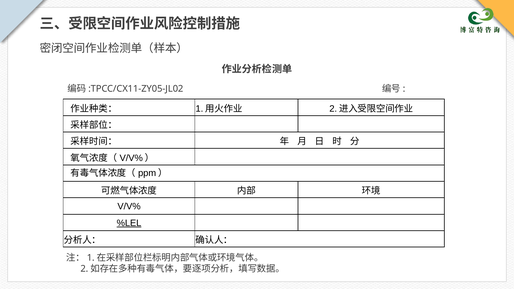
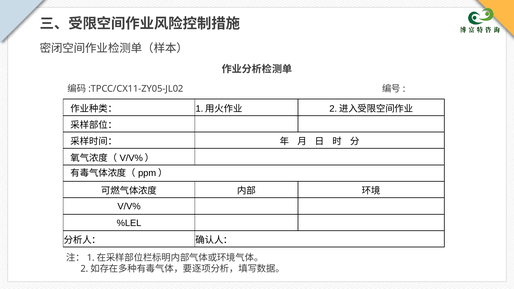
%LEL underline: present -> none
